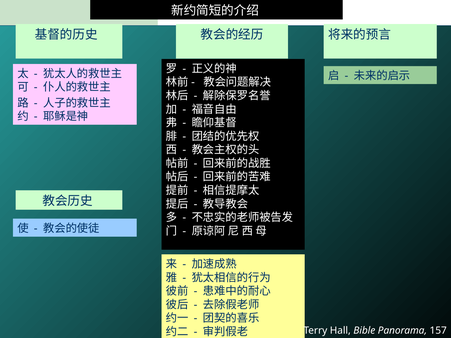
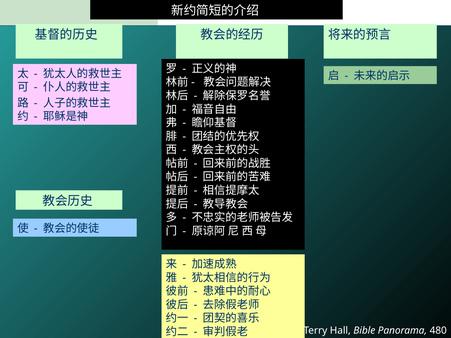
157: 157 -> 480
